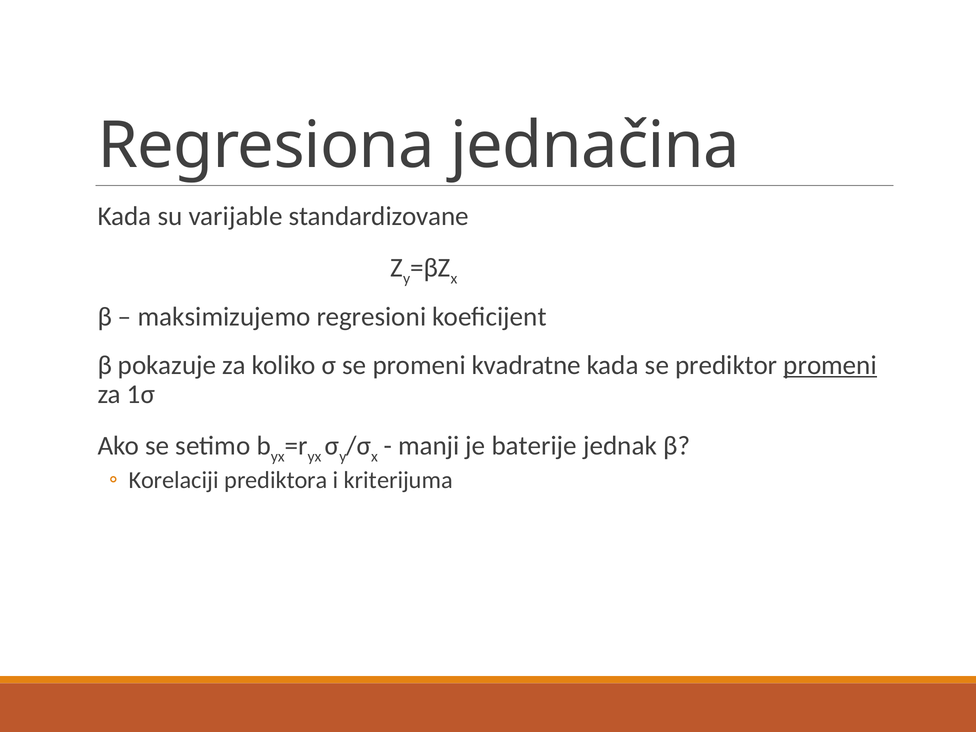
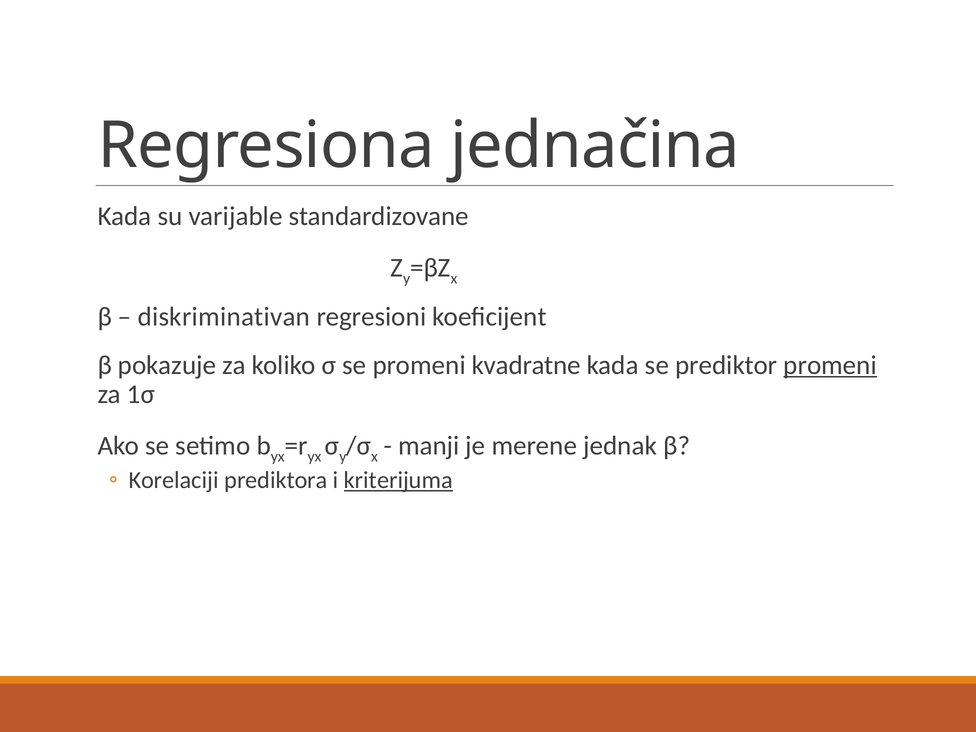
maksimizujemo: maksimizujemo -> diskriminativan
baterije: baterije -> merene
kriterijuma underline: none -> present
